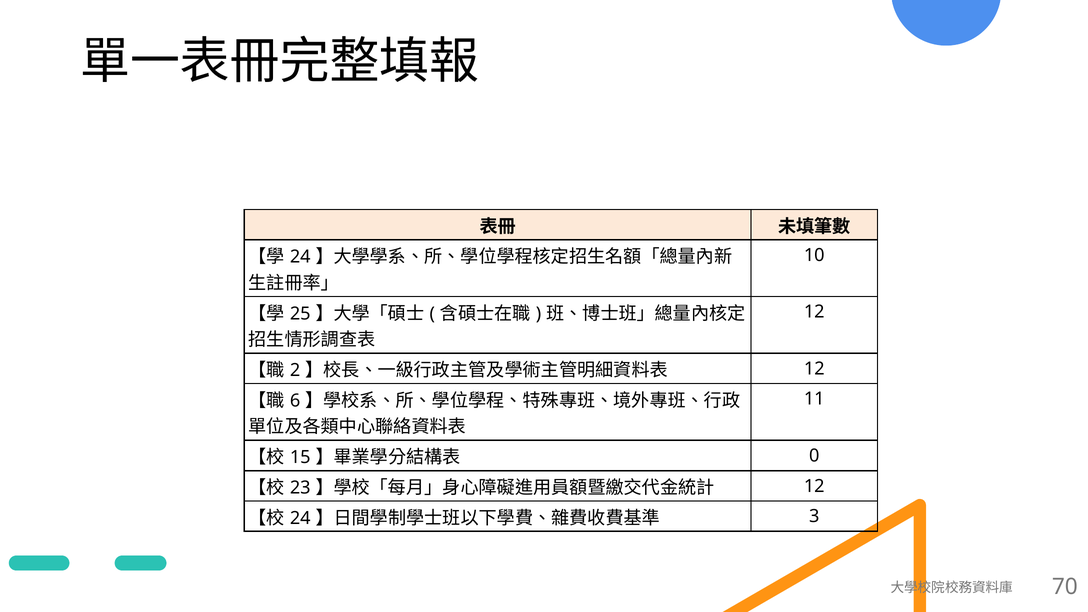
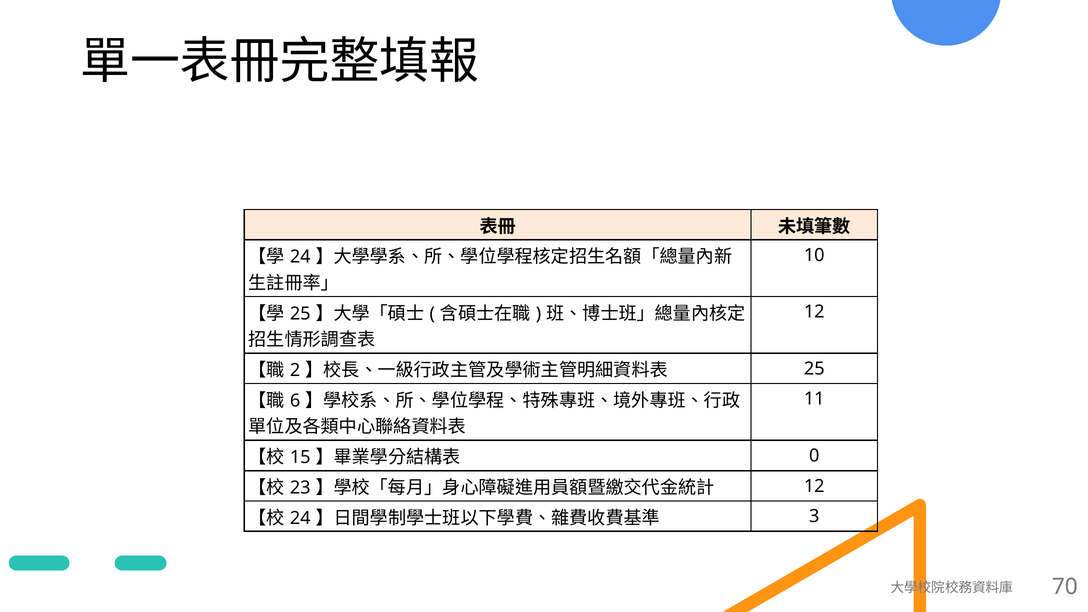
12 at (814, 369): 12 -> 25
